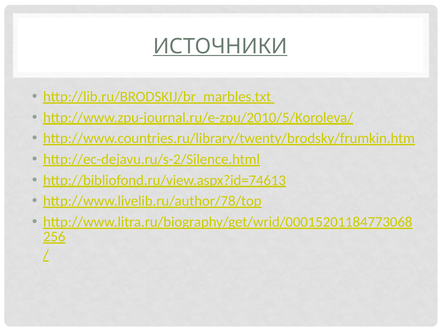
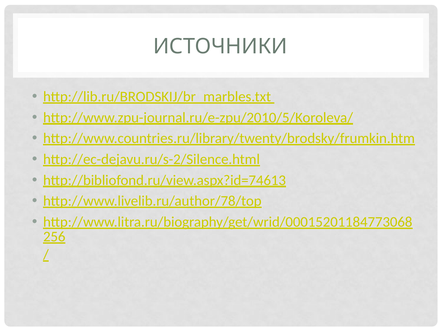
ИСТОЧНИКИ underline: present -> none
